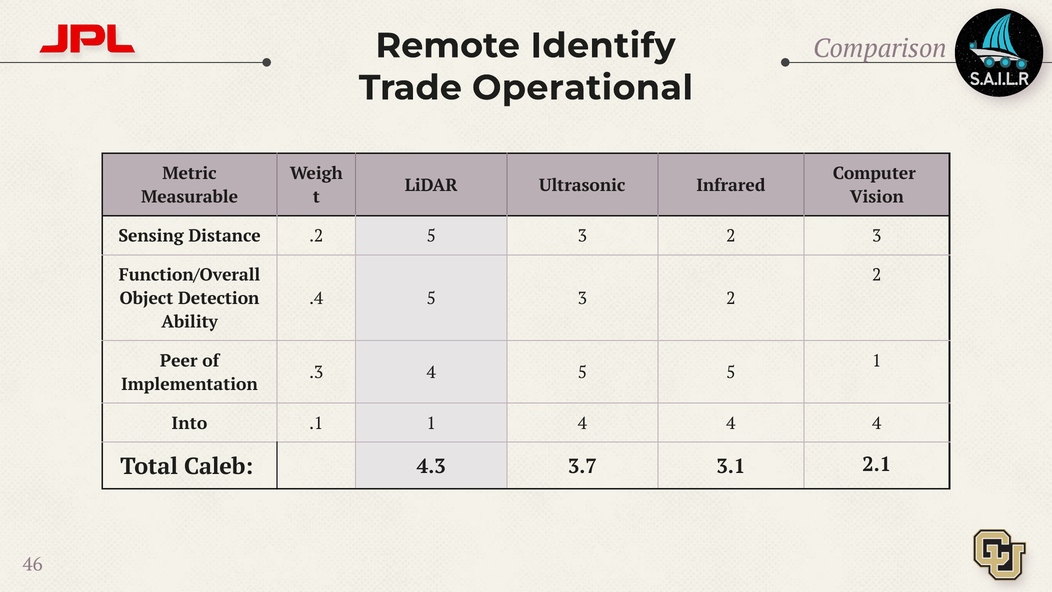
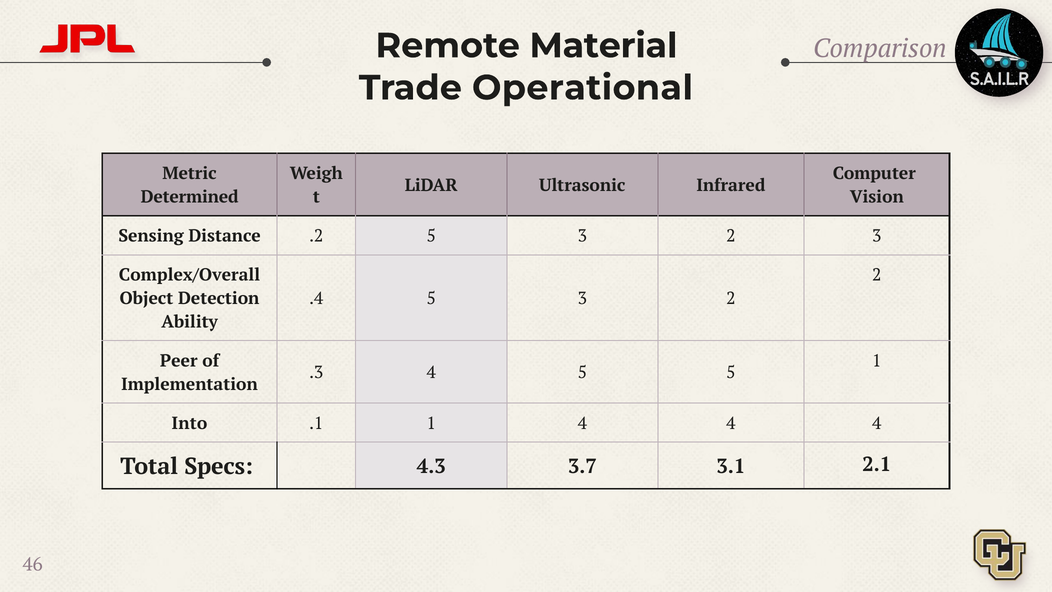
Identify: Identify -> Material
Measurable: Measurable -> Determined
Function/Overall: Function/Overall -> Complex/Overall
Caleb: Caleb -> Specs
